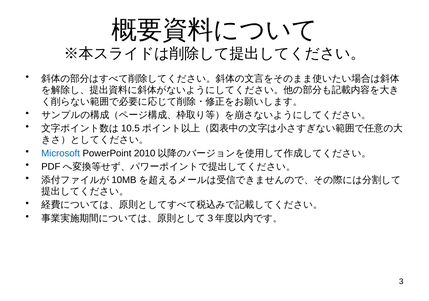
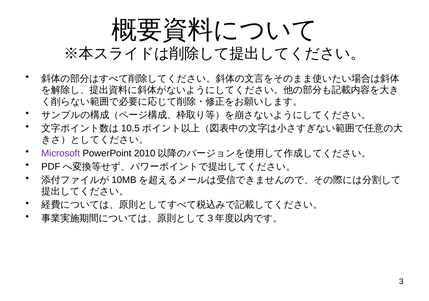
Microsoft colour: blue -> purple
